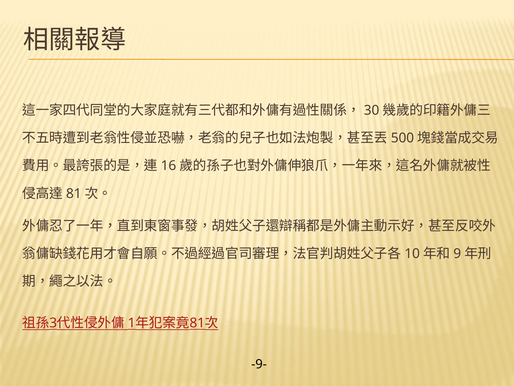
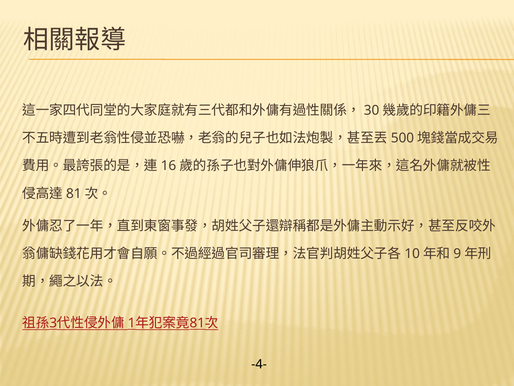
-9-: -9- -> -4-
